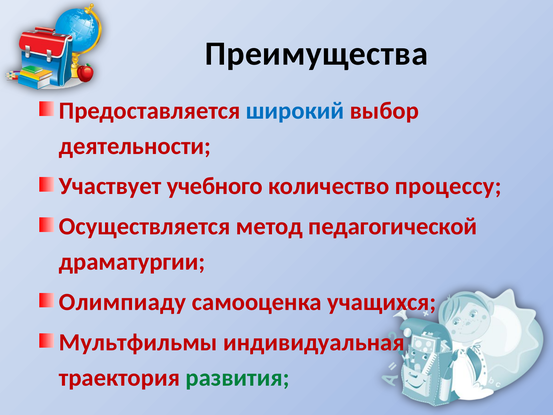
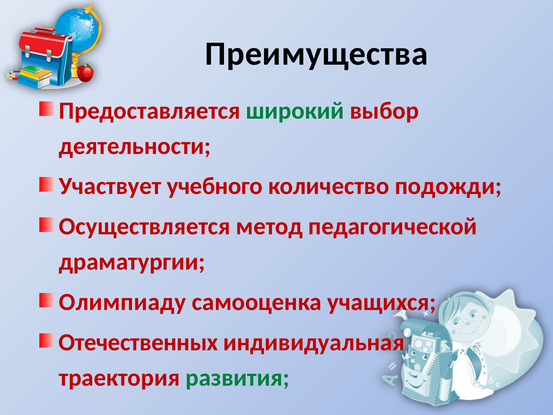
широкий colour: blue -> green
процессу: процессу -> подожди
Мультфильмы: Мультфильмы -> Отечественных
